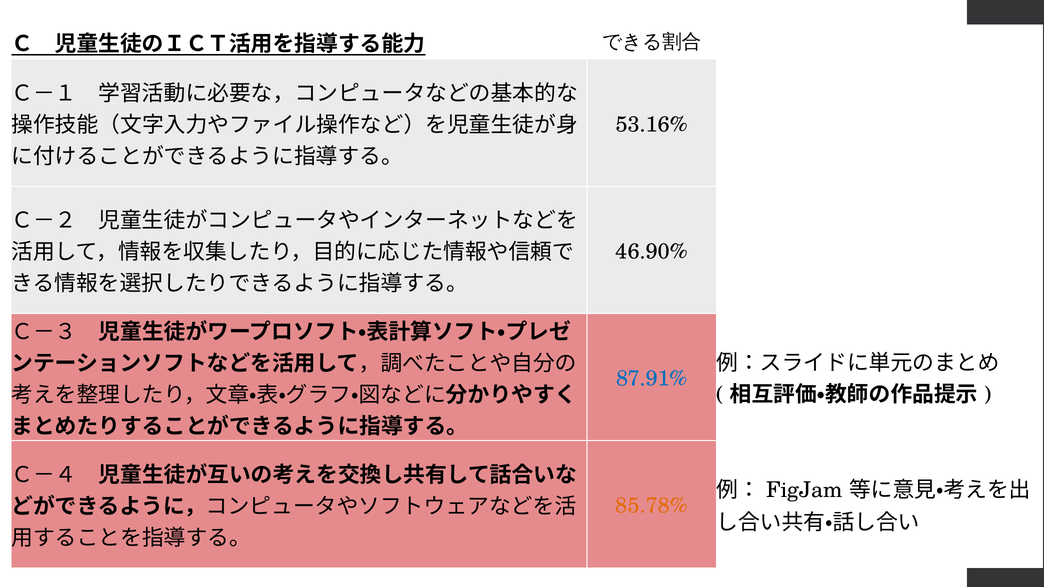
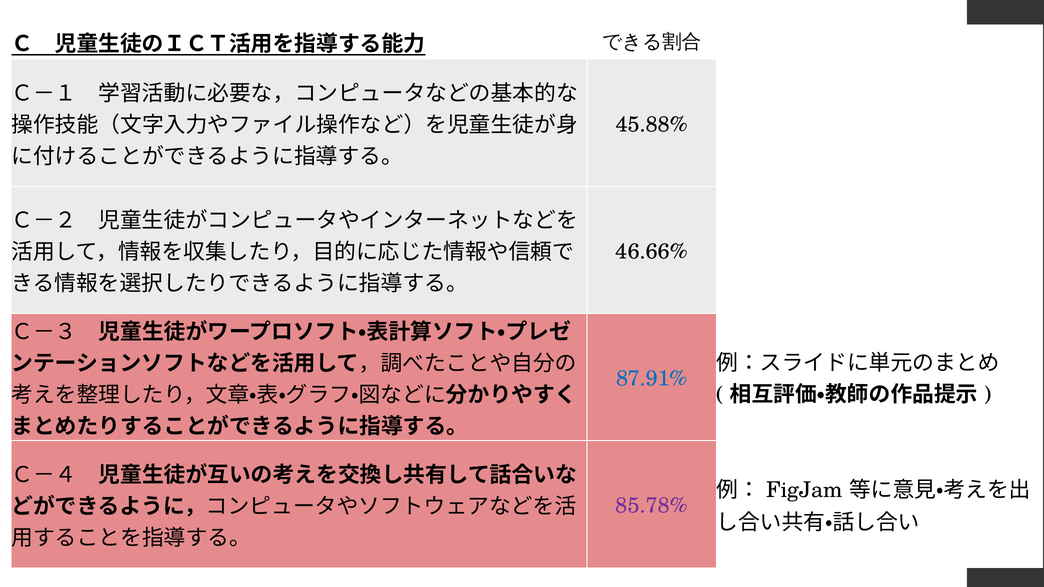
53.16%: 53.16% -> 45.88%
46.90%: 46.90% -> 46.66%
85.78% colour: orange -> purple
